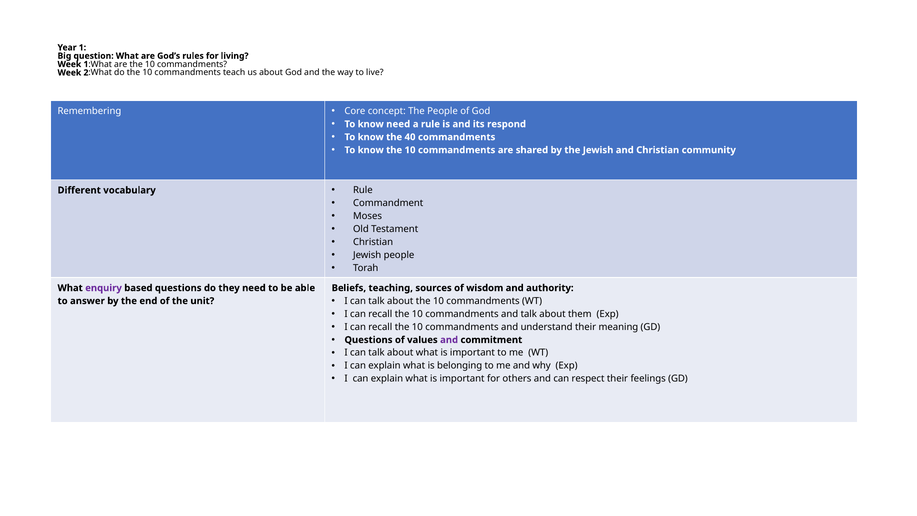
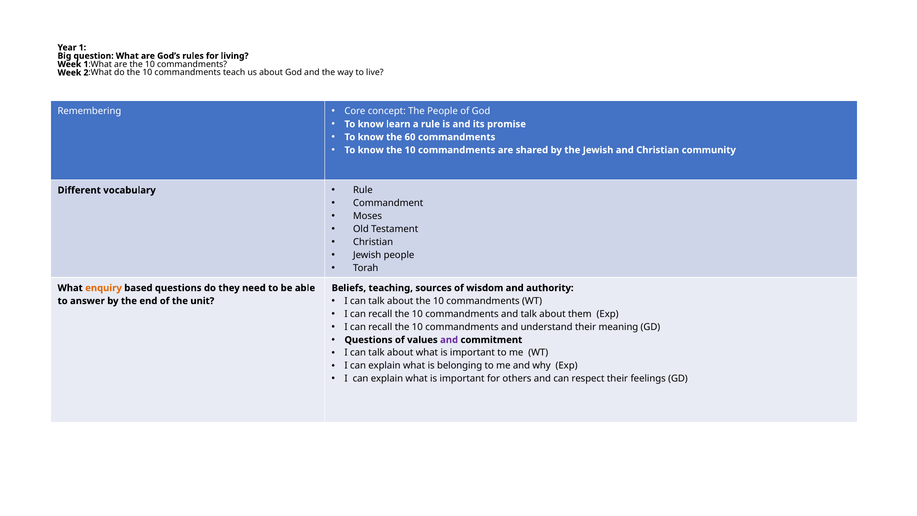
know need: need -> learn
respond: respond -> promise
40: 40 -> 60
enquiry colour: purple -> orange
